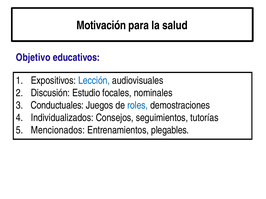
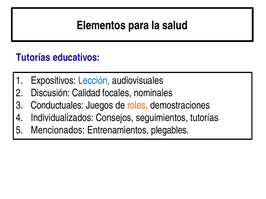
Motivación: Motivación -> Elementos
Objetivo at (33, 58): Objetivo -> Tutorías
Estudio: Estudio -> Calidad
roles colour: blue -> orange
